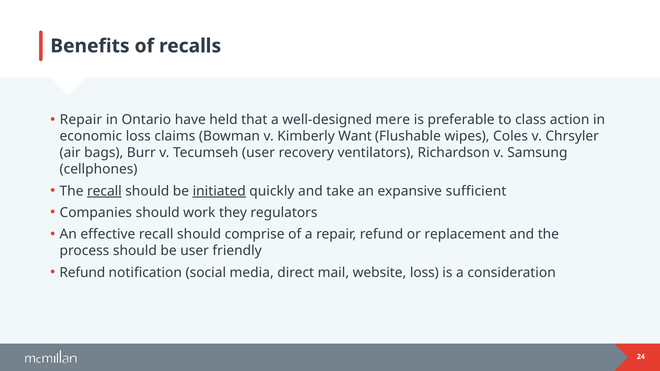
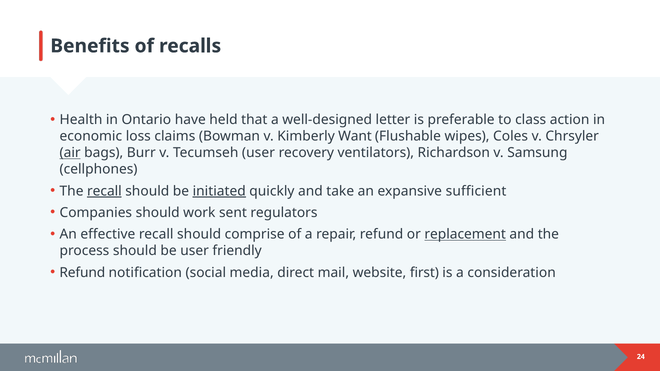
Repair at (81, 120): Repair -> Health
mere: mere -> letter
air underline: none -> present
they: they -> sent
replacement underline: none -> present
website loss: loss -> first
